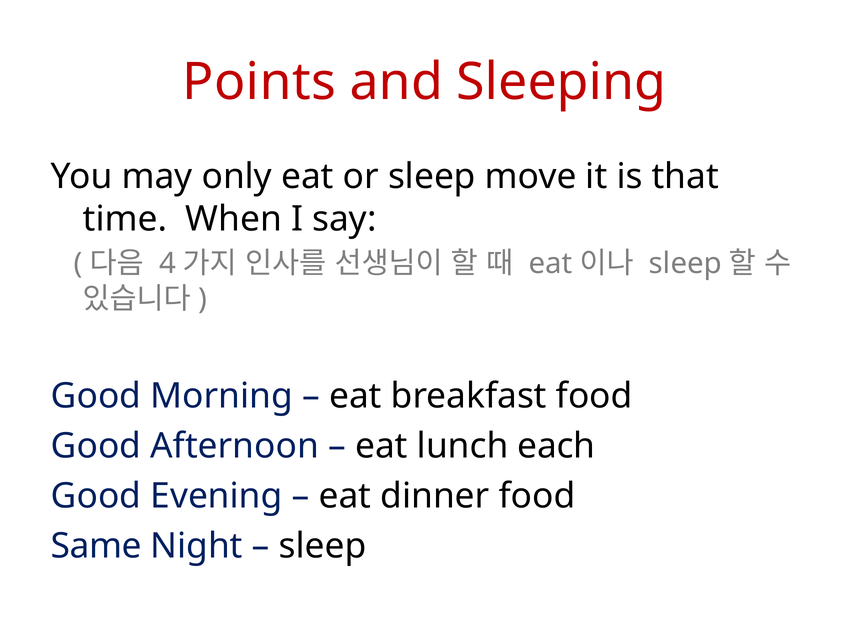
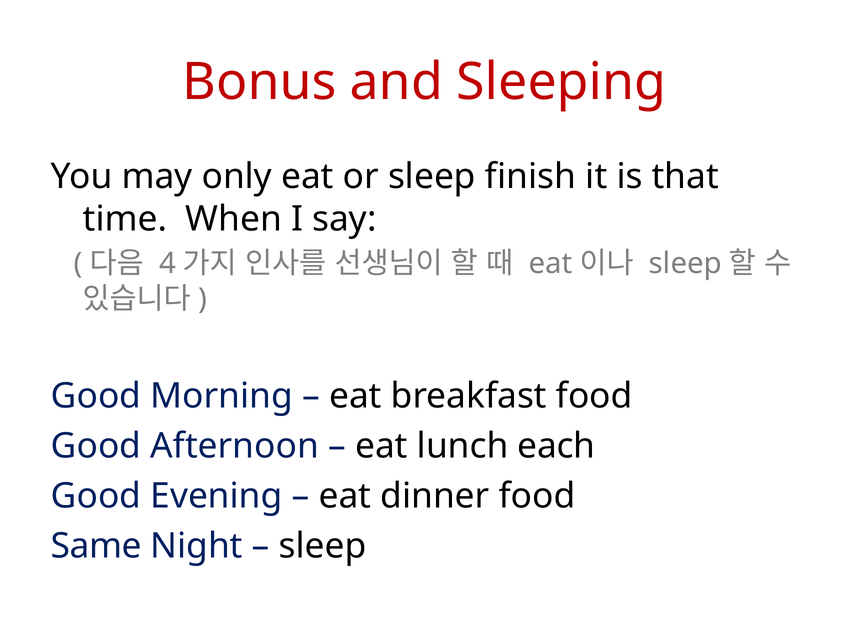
Points: Points -> Bonus
move: move -> finish
